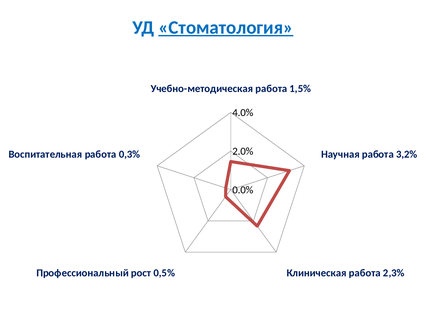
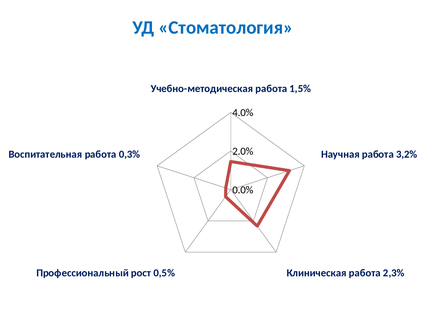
Стоматология underline: present -> none
